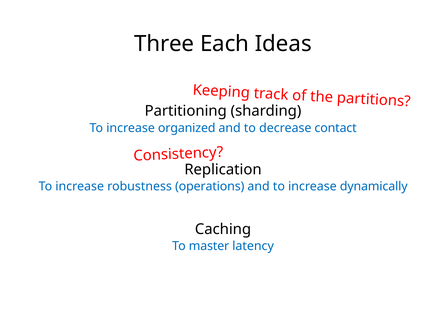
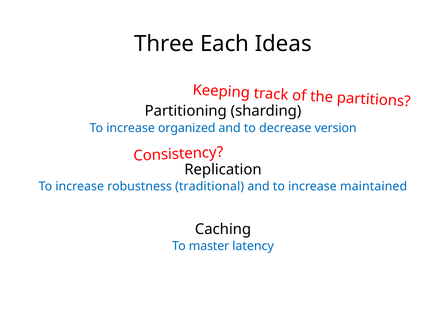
contact: contact -> version
operations: operations -> traditional
dynamically: dynamically -> maintained
